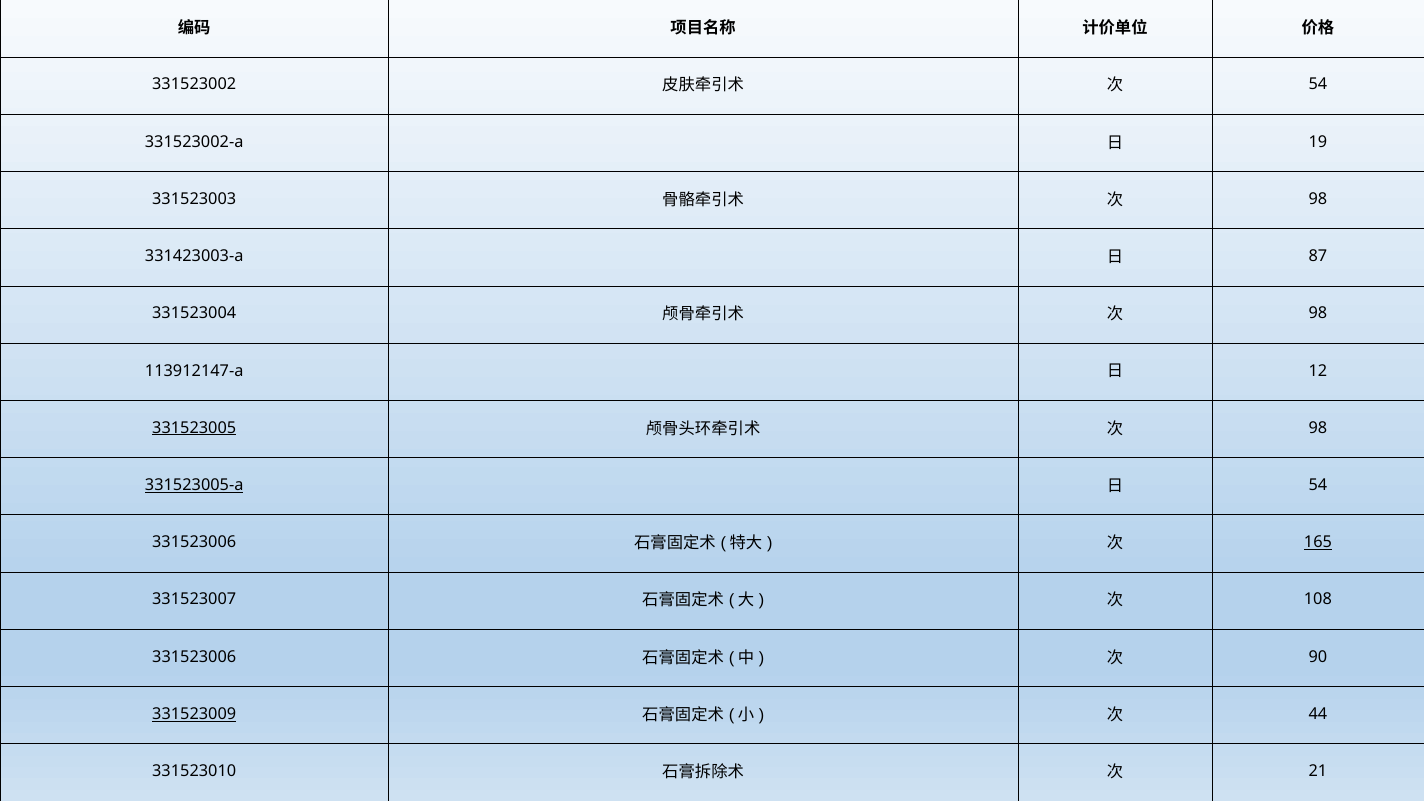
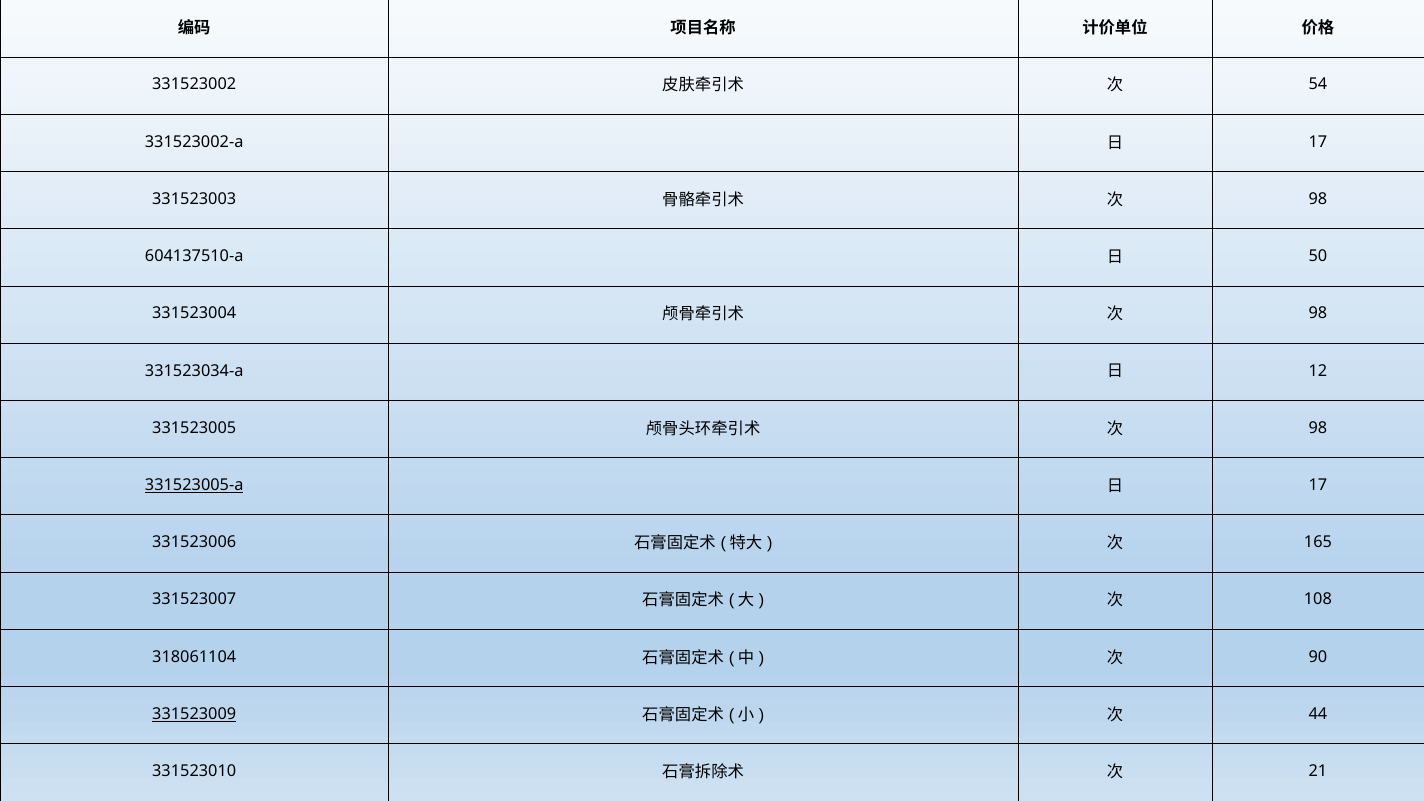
19 at (1318, 142): 19 -> 17
331423003-a: 331423003-a -> 604137510-a
87: 87 -> 50
113912147-a: 113912147-a -> 331523034-a
331523005 underline: present -> none
54 at (1318, 485): 54 -> 17
165 underline: present -> none
331523006 at (194, 657): 331523006 -> 318061104
